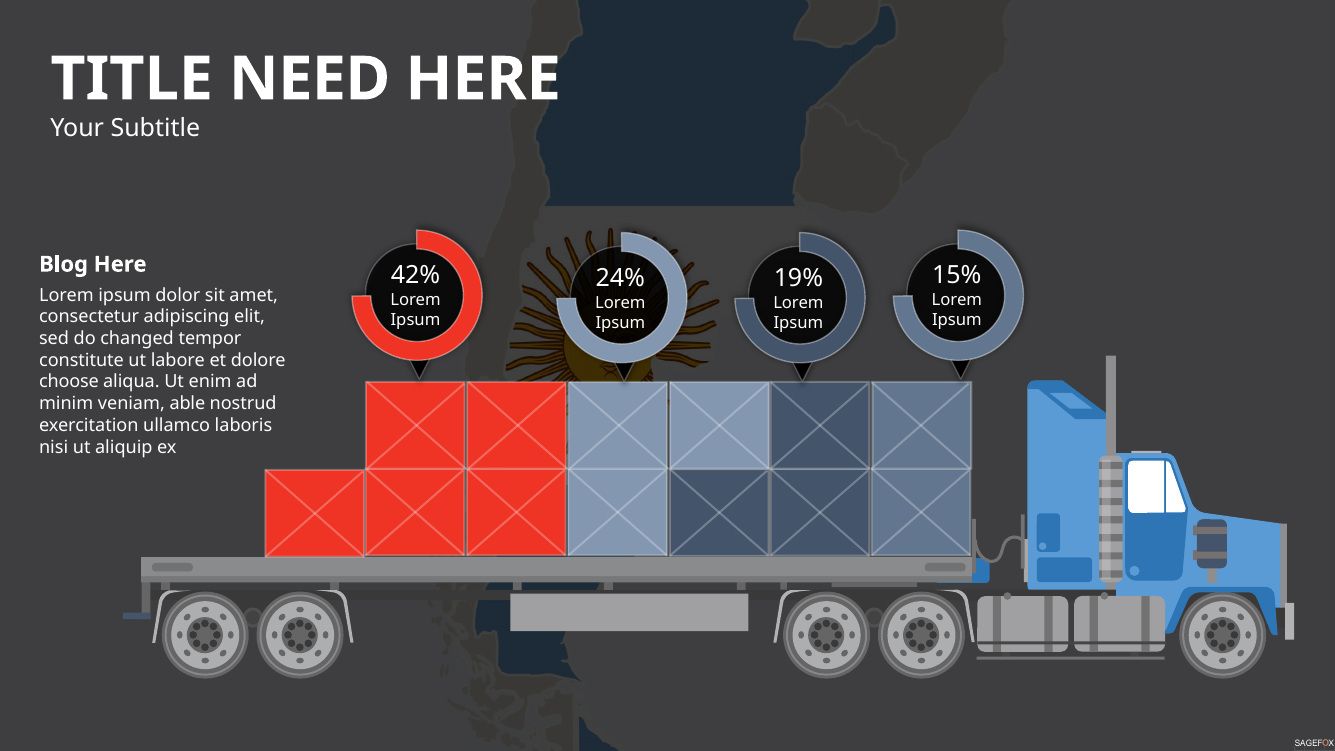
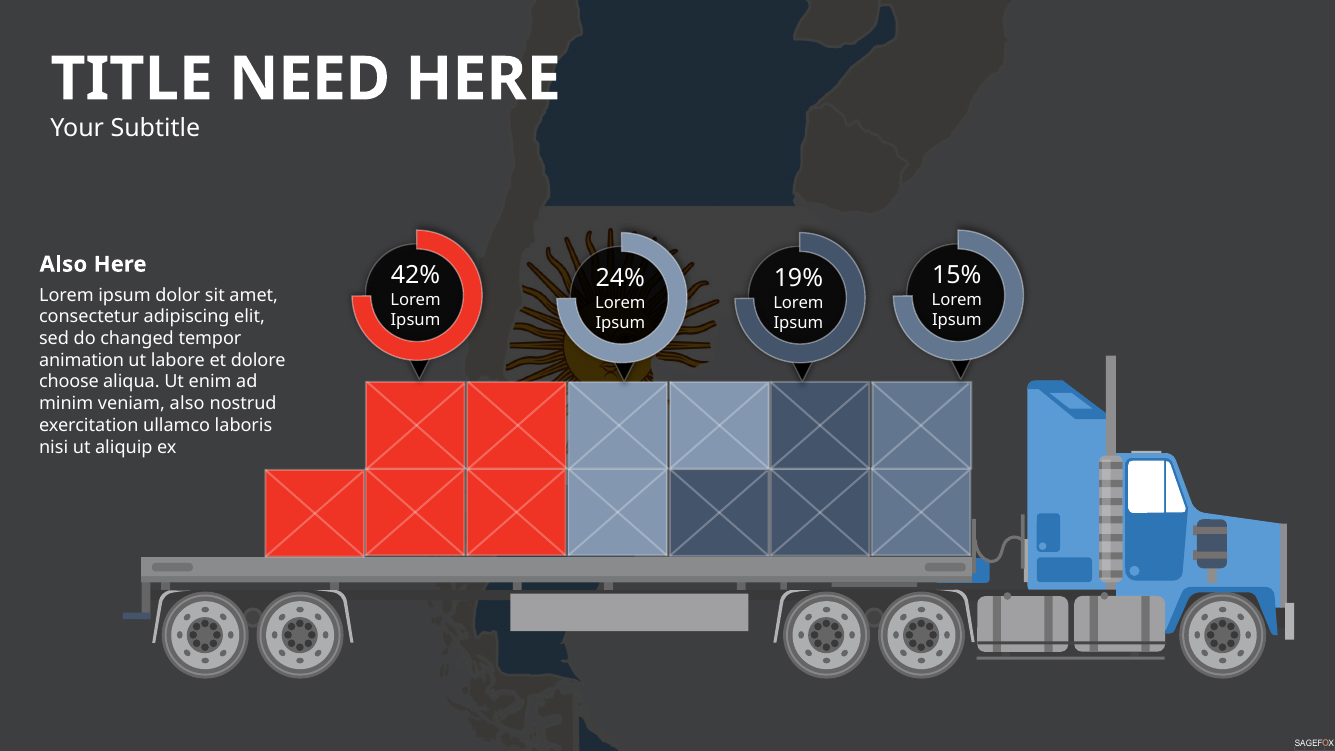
Blog at (64, 264): Blog -> Also
constitute: constitute -> animation
veniam able: able -> also
